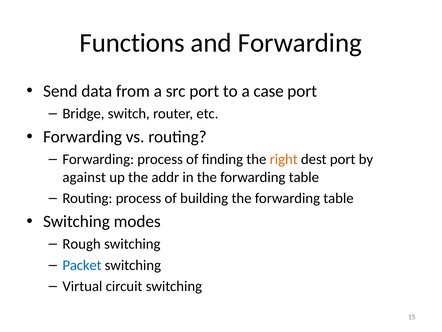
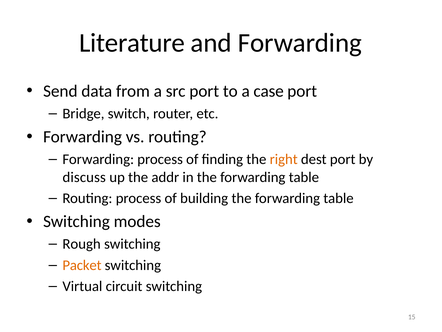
Functions: Functions -> Literature
against: against -> discuss
Packet colour: blue -> orange
